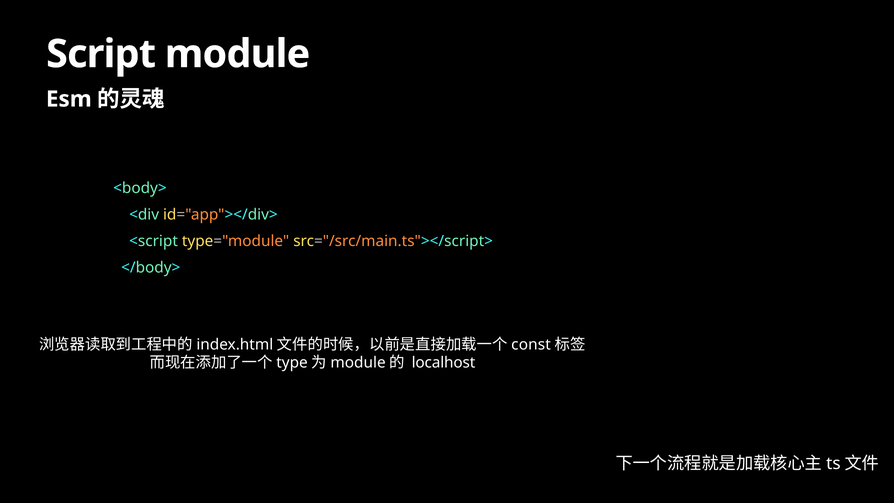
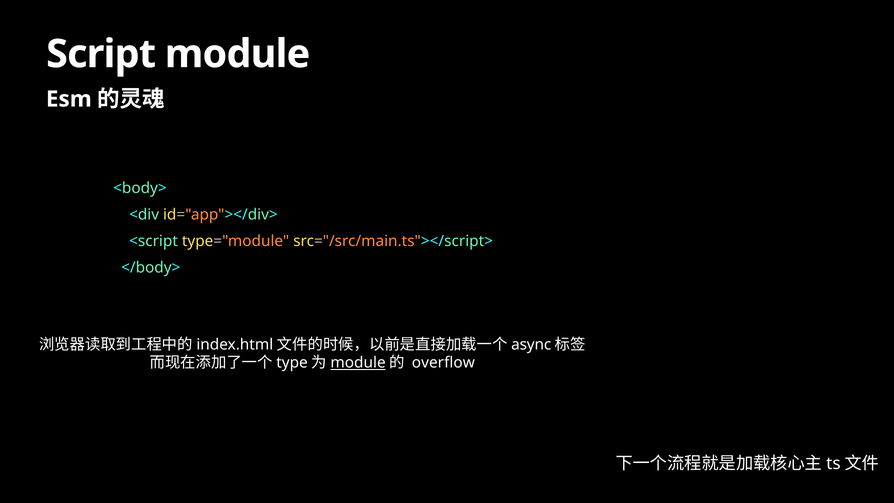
const: const -> async
module at (358, 363) underline: none -> present
localhost: localhost -> overflow
